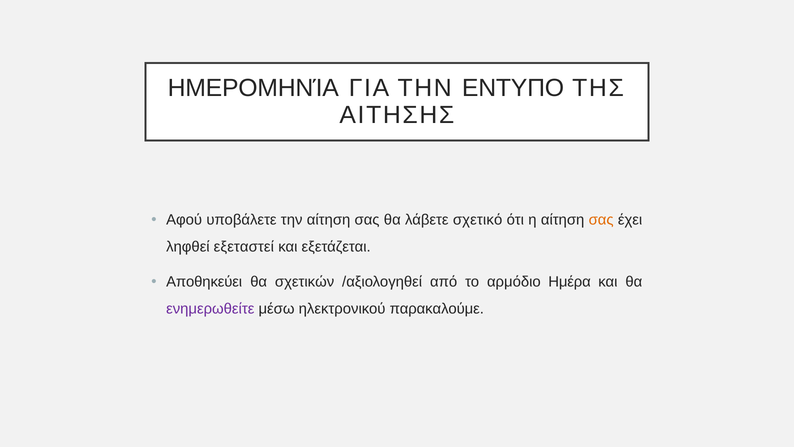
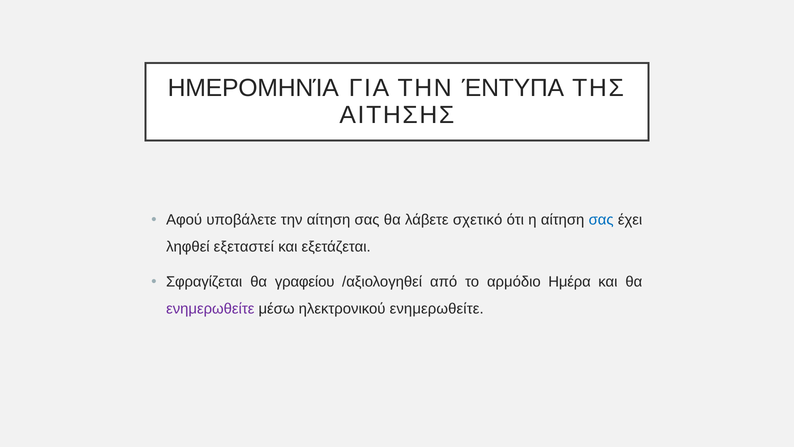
ΕΝΤΥΠΟ: ΕΝΤΥΠΟ -> ΈΝΤΥΠΑ
σας at (601, 220) colour: orange -> blue
Αποθηκεύει: Αποθηκεύει -> Σφραγίζεται
σχετικών: σχετικών -> γραφείου
ηλεκτρονικού παρακαλούμε: παρακαλούμε -> ενημερωθείτε
